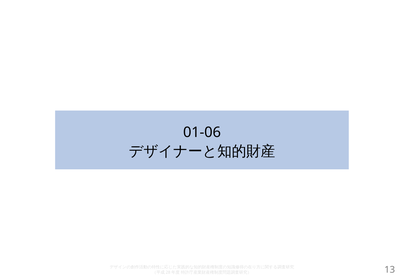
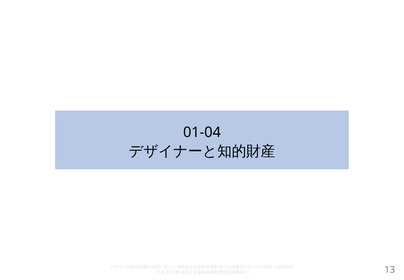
01-06: 01-06 -> 01-04
